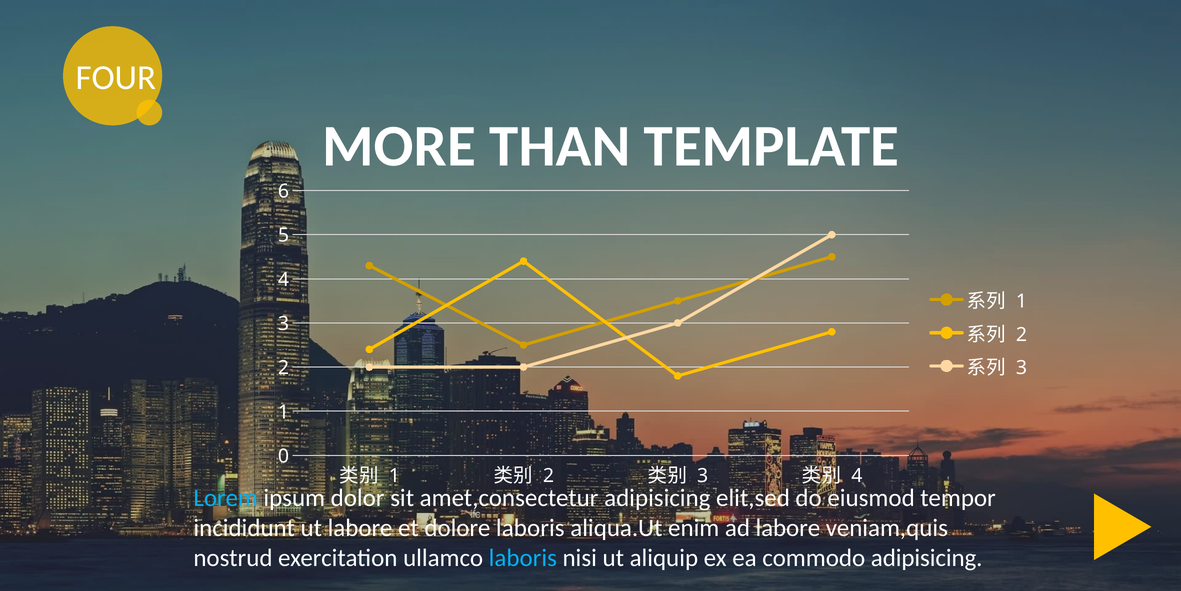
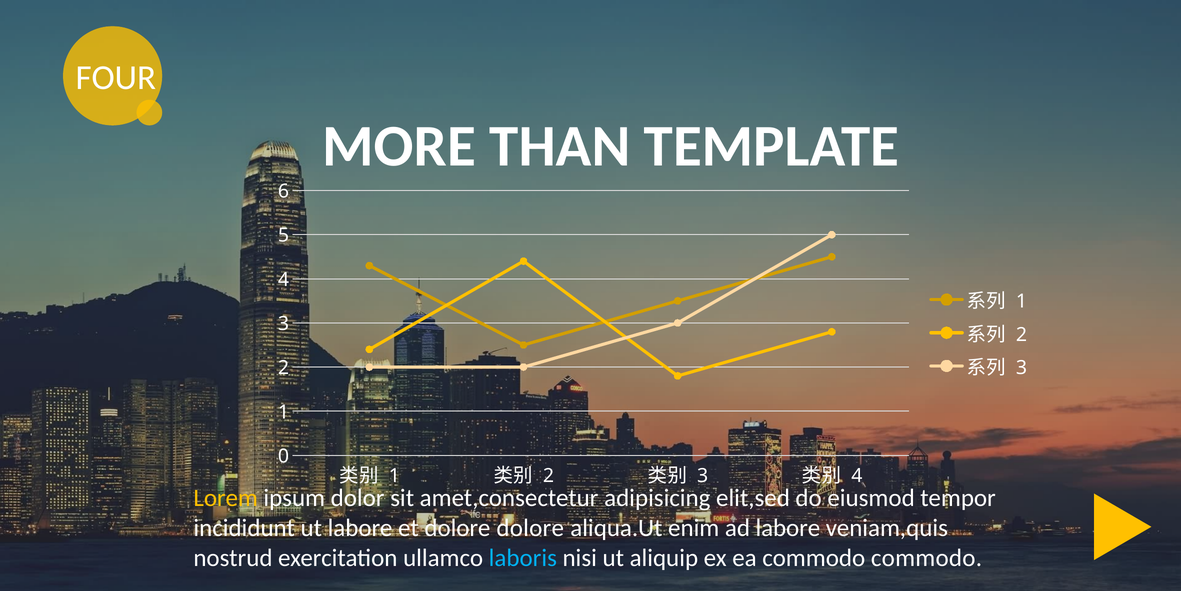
Lorem colour: light blue -> yellow
dolore laboris: laboris -> dolore
commodo adipisicing: adipisicing -> commodo
